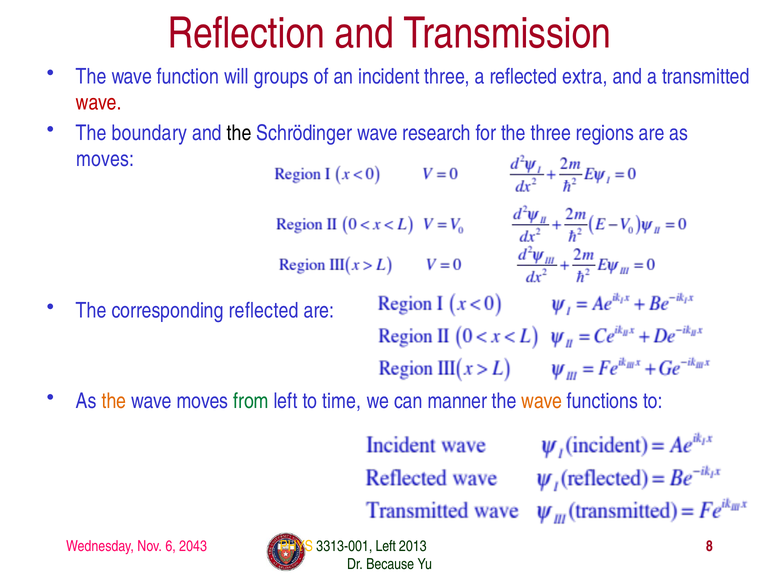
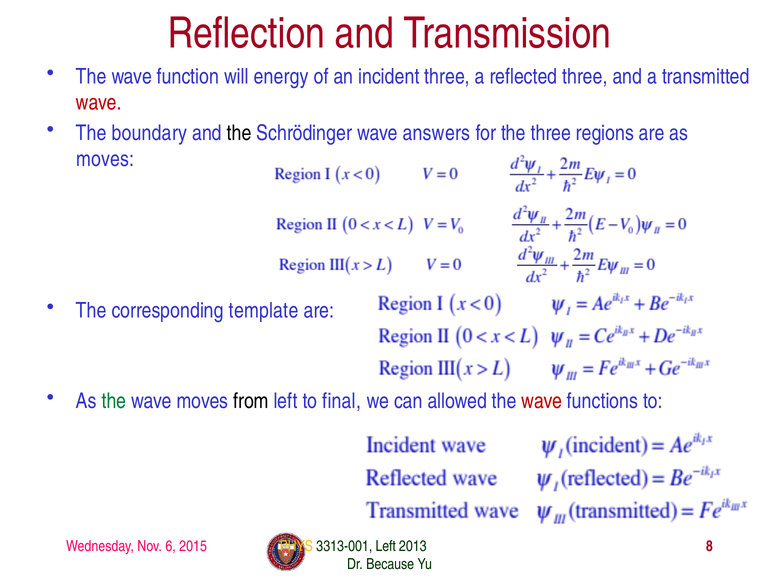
groups: groups -> energy
reflected extra: extra -> three
research: research -> answers
corresponding reflected: reflected -> template
the at (114, 401) colour: orange -> green
from colour: green -> black
time: time -> final
manner: manner -> allowed
wave at (542, 401) colour: orange -> red
2043: 2043 -> 2015
